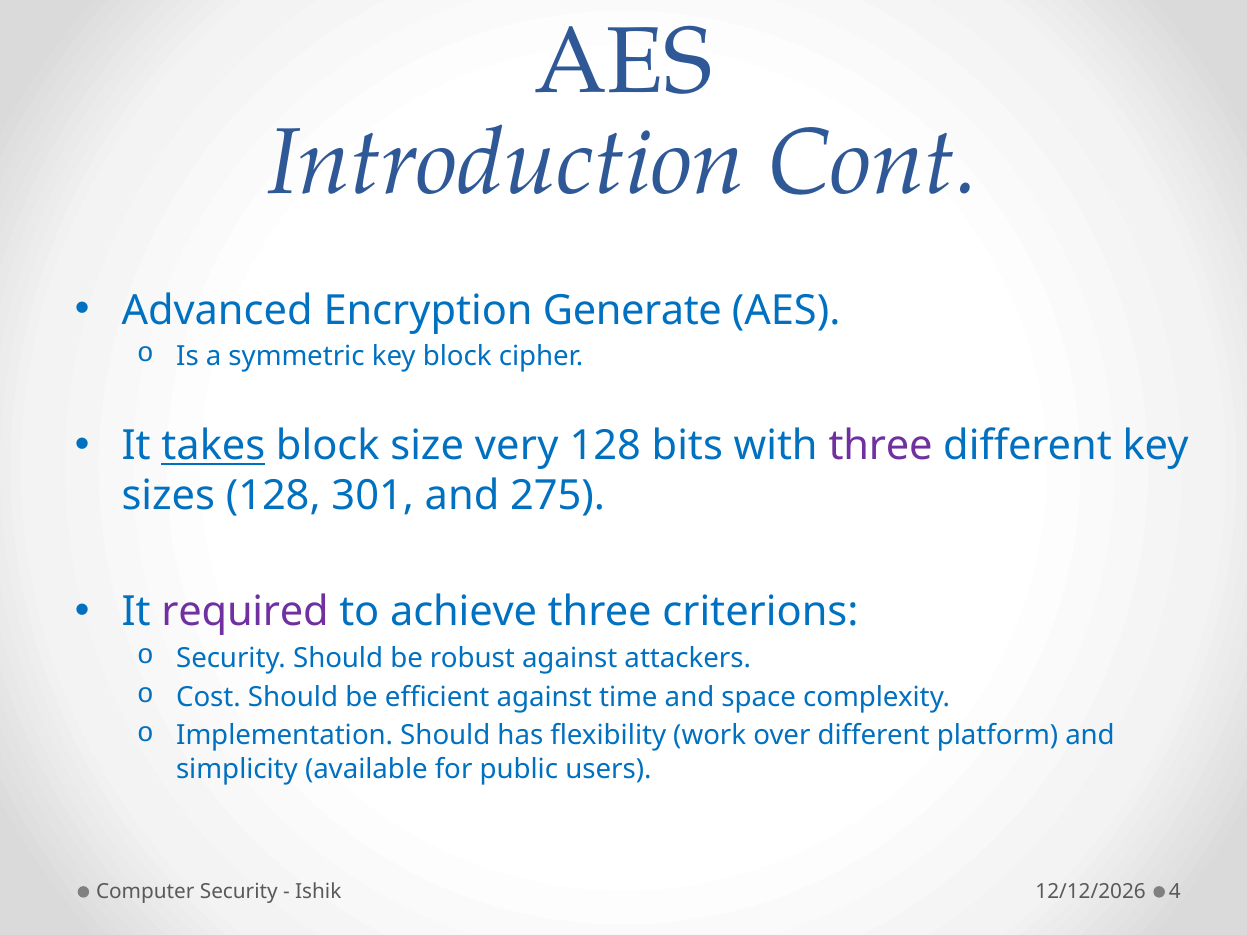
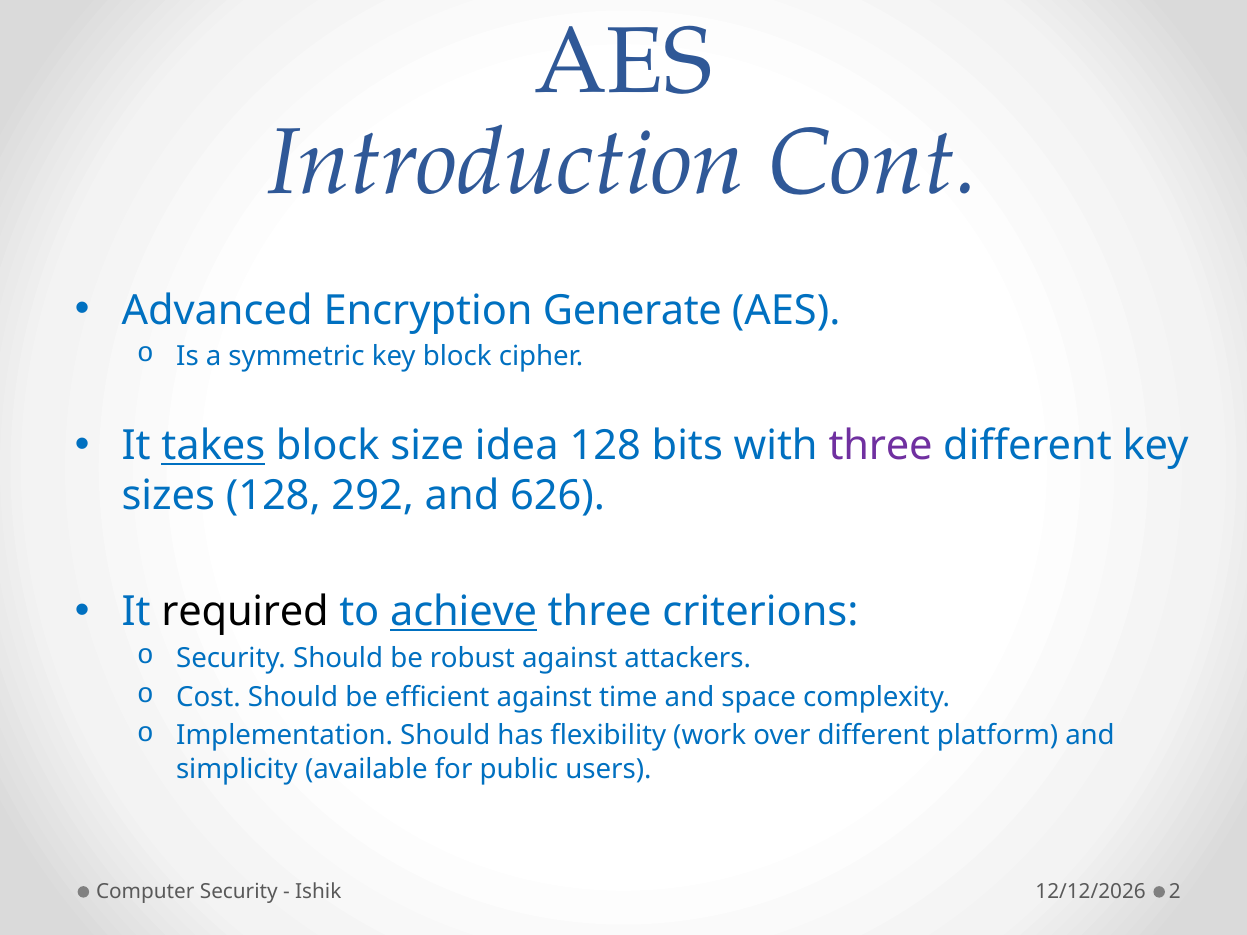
very: very -> idea
301: 301 -> 292
275: 275 -> 626
required colour: purple -> black
achieve underline: none -> present
4: 4 -> 2
